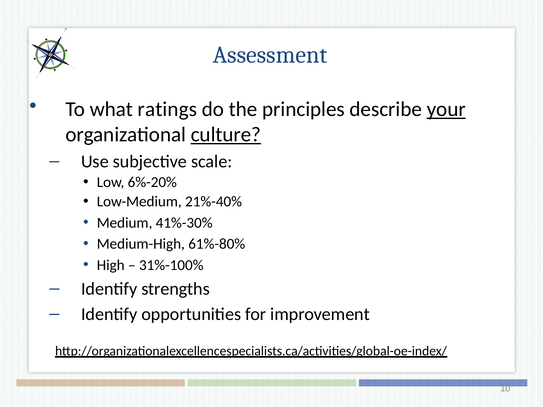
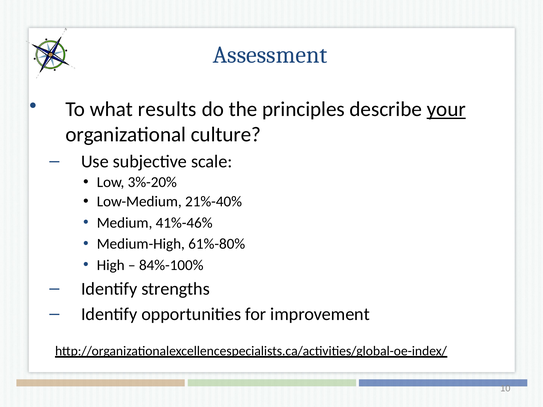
ratings: ratings -> results
culture underline: present -> none
6%-20%: 6%-20% -> 3%-20%
41%-30%: 41%-30% -> 41%-46%
31%-100%: 31%-100% -> 84%-100%
